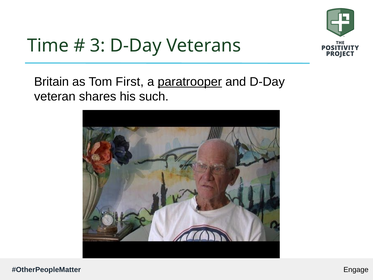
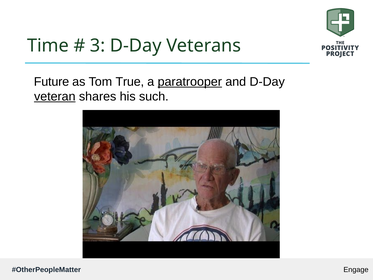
Britain: Britain -> Future
First: First -> True
veteran underline: none -> present
